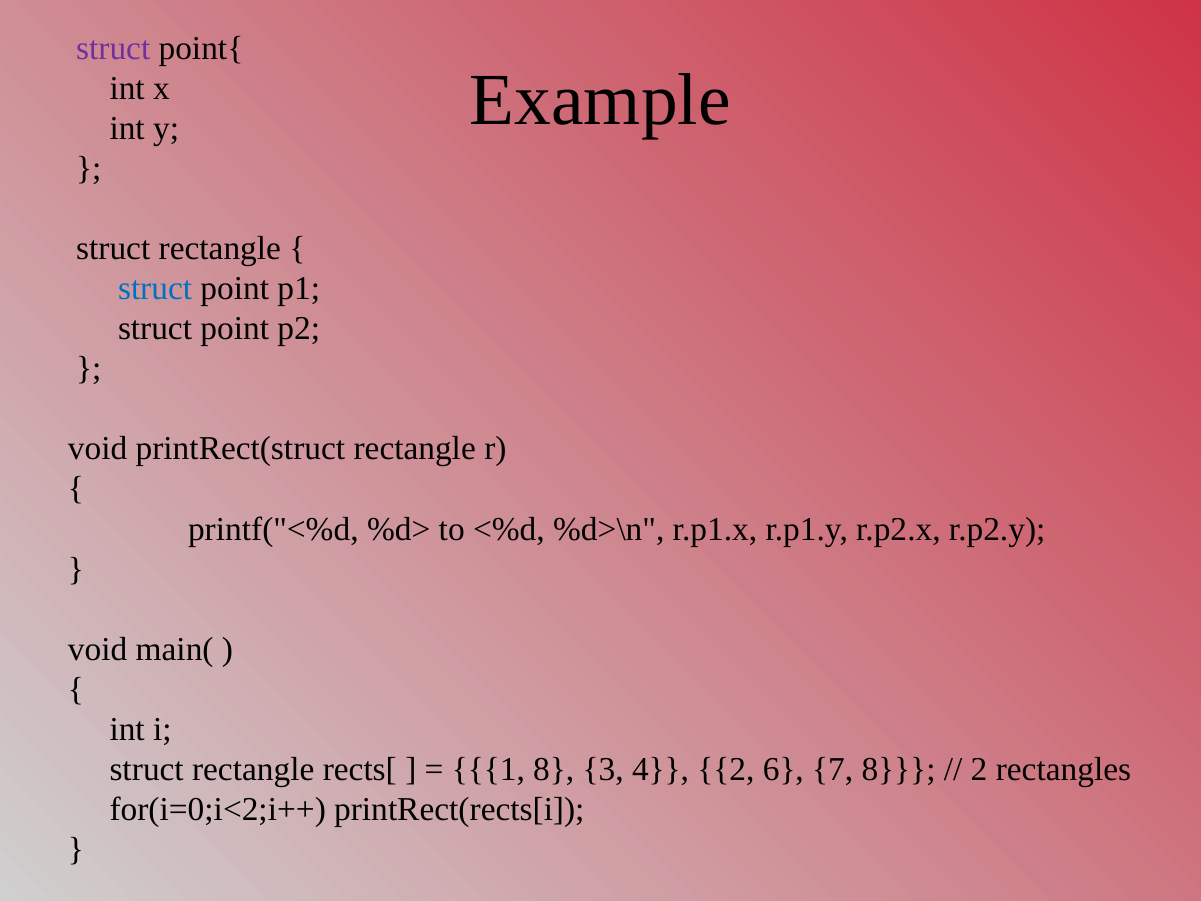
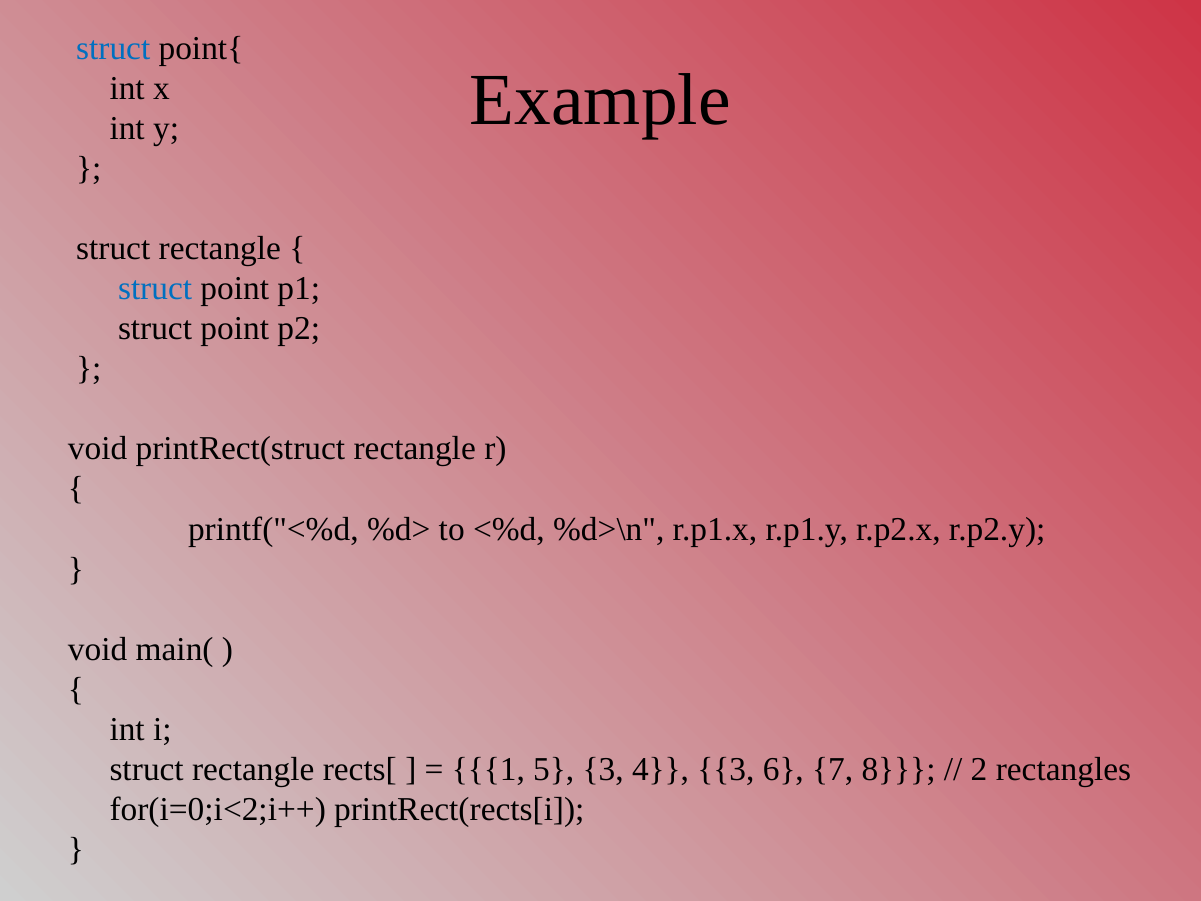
struct at (113, 48) colour: purple -> blue
1 8: 8 -> 5
4 2: 2 -> 3
